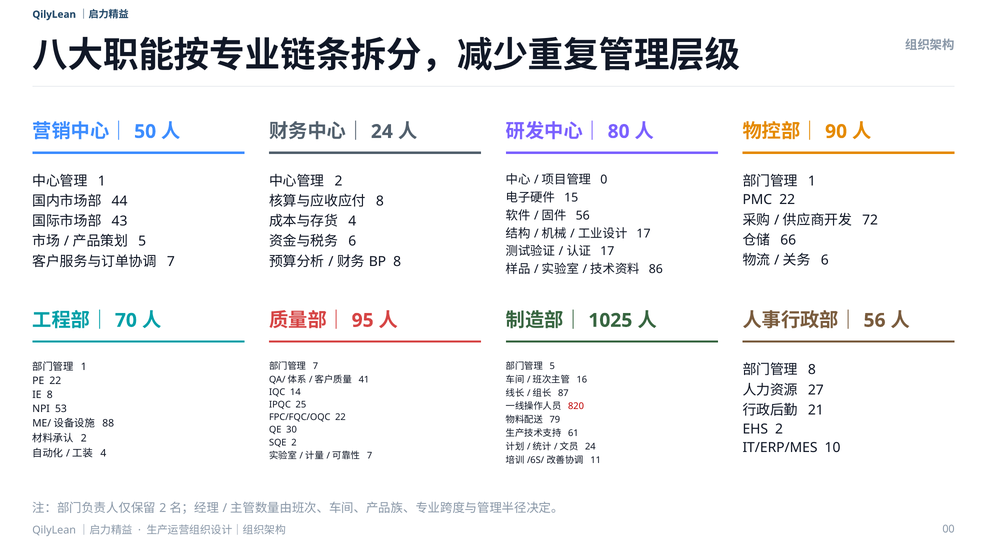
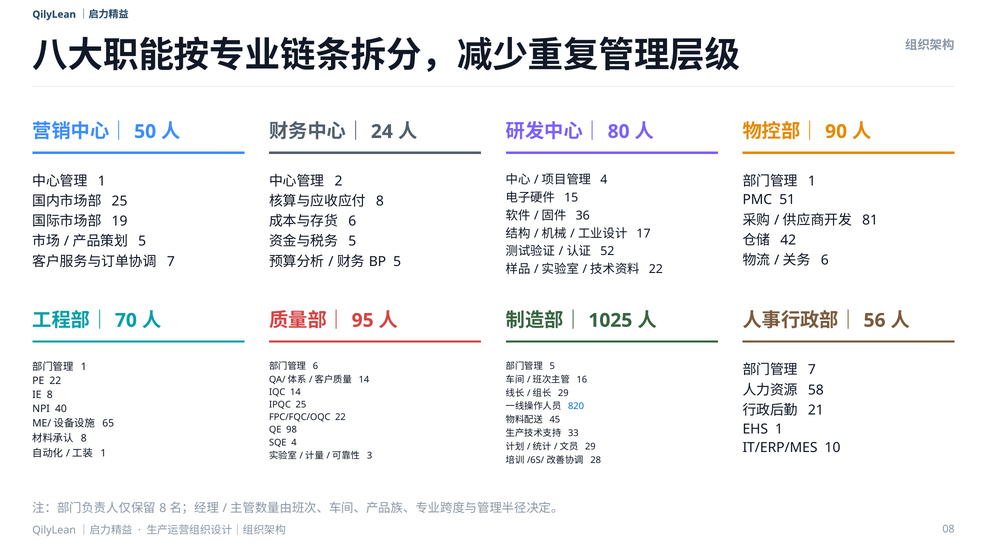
0 at (604, 180): 0 -> 4
44 at (120, 201): 44 -> 25
PMC 22: 22 -> 51
56 at (583, 216): 56 -> 36
72: 72 -> 81
43: 43 -> 19
4 at (352, 221): 4 -> 6
66: 66 -> 42
6 at (352, 241): 6 -> 5
17 at (607, 251): 17 -> 52
8 at (397, 262): 8 -> 5
86 at (656, 269): 86 -> 22
7 at (316, 366): 7 -> 6
8 at (812, 370): 8 -> 7
41 at (364, 380): 41 -> 14
27: 27 -> 58
87 at (563, 393): 87 -> 29
820 colour: red -> blue
53: 53 -> 40
79: 79 -> 45
88: 88 -> 65
EHS 2: 2 -> 1
30: 30 -> 98
61: 61 -> 33
2 at (84, 438): 2 -> 8
SQE 2: 2 -> 4
24 at (590, 447): 24 -> 29
4 at (103, 453): 4 -> 1
7 at (370, 456): 7 -> 3
11: 11 -> 28
2 at (163, 508): 2 -> 8
00: 00 -> 08
